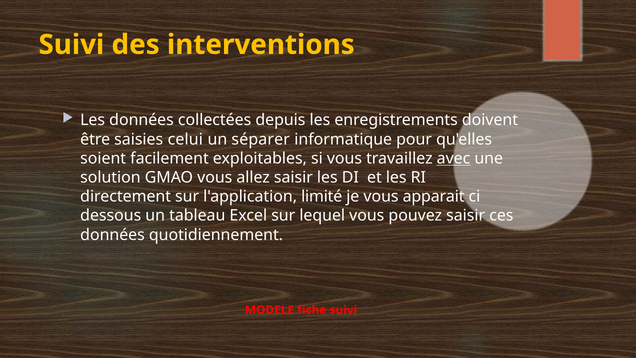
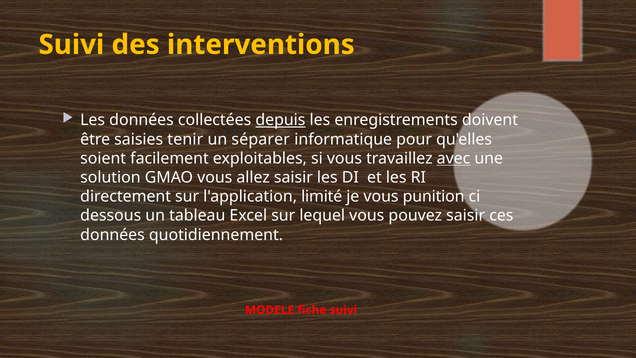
depuis underline: none -> present
celui: celui -> tenir
apparait: apparait -> punition
